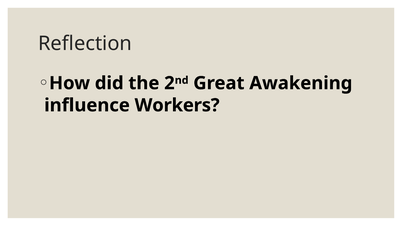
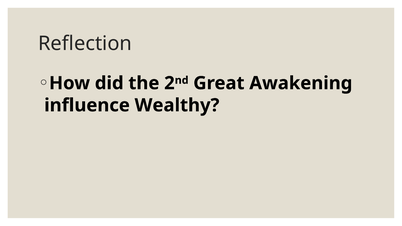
Workers: Workers -> Wealthy
